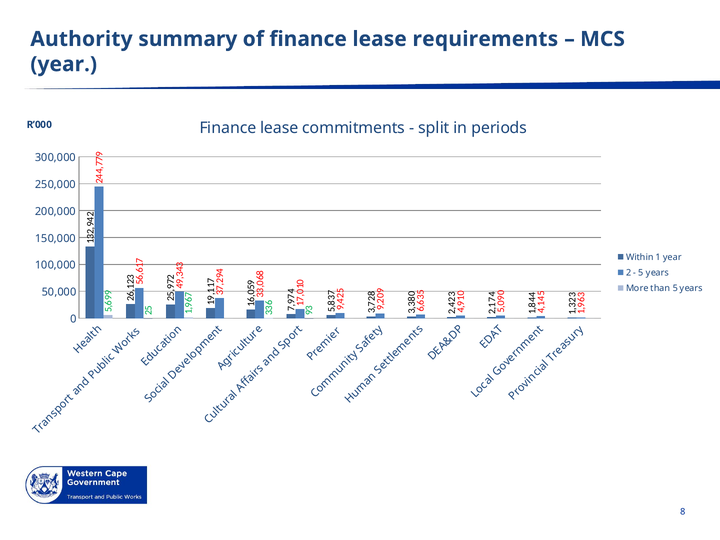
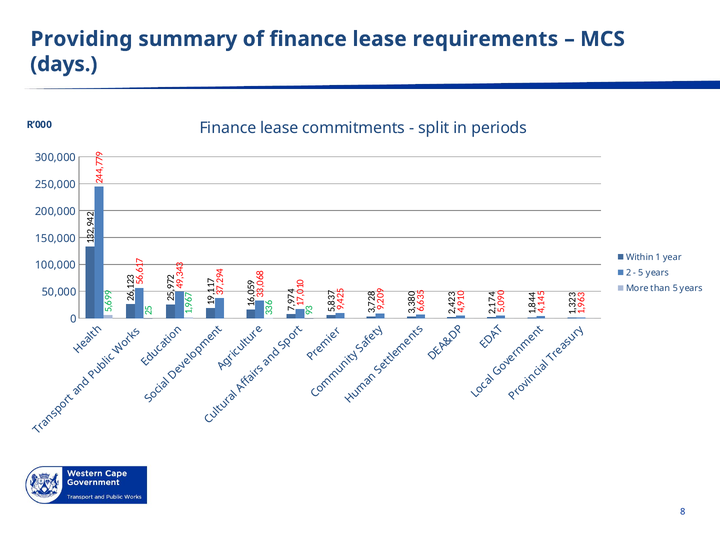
Authority: Authority -> Providing
year at (64, 64): year -> days
